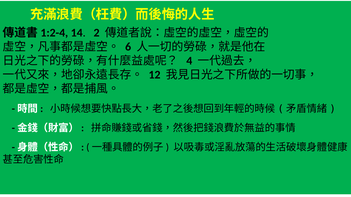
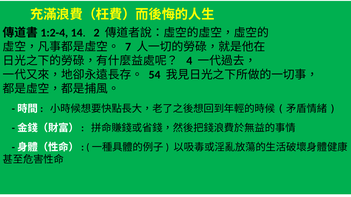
6: 6 -> 7
12: 12 -> 54
